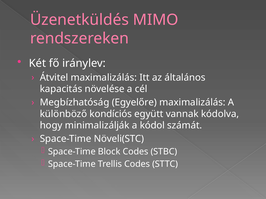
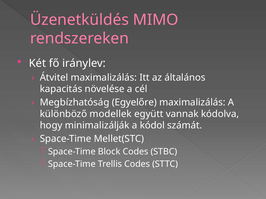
kondíciós: kondíciós -> modellek
Növeli(STC: Növeli(STC -> Mellet(STC
